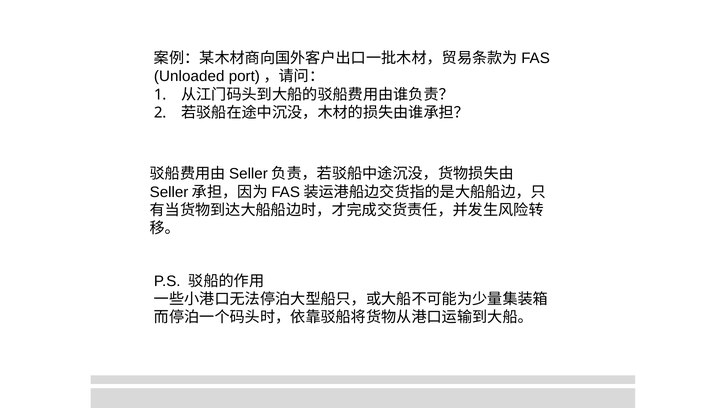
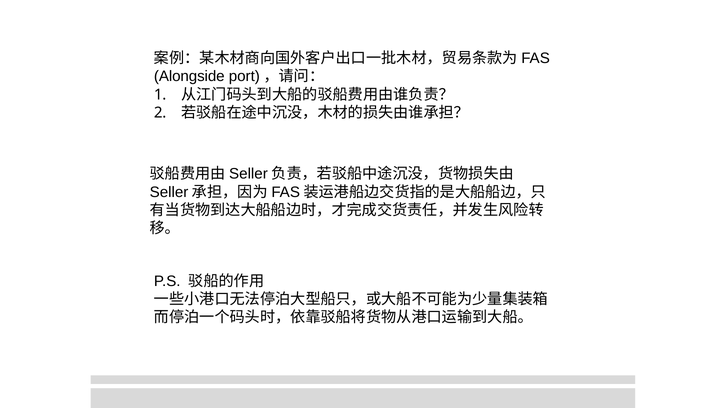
Unloaded: Unloaded -> Alongside
